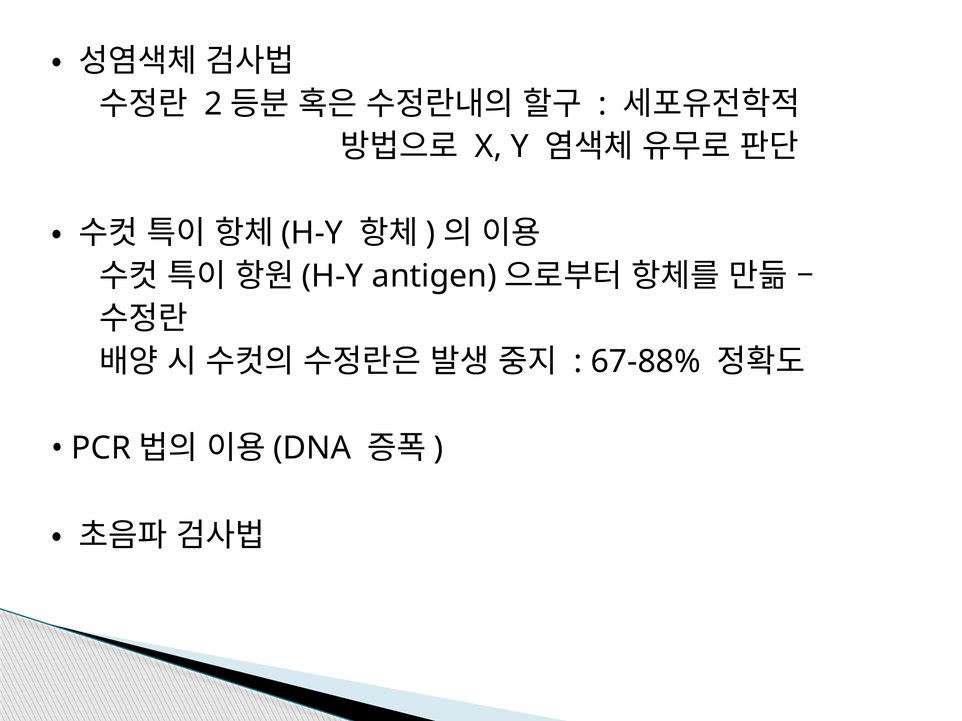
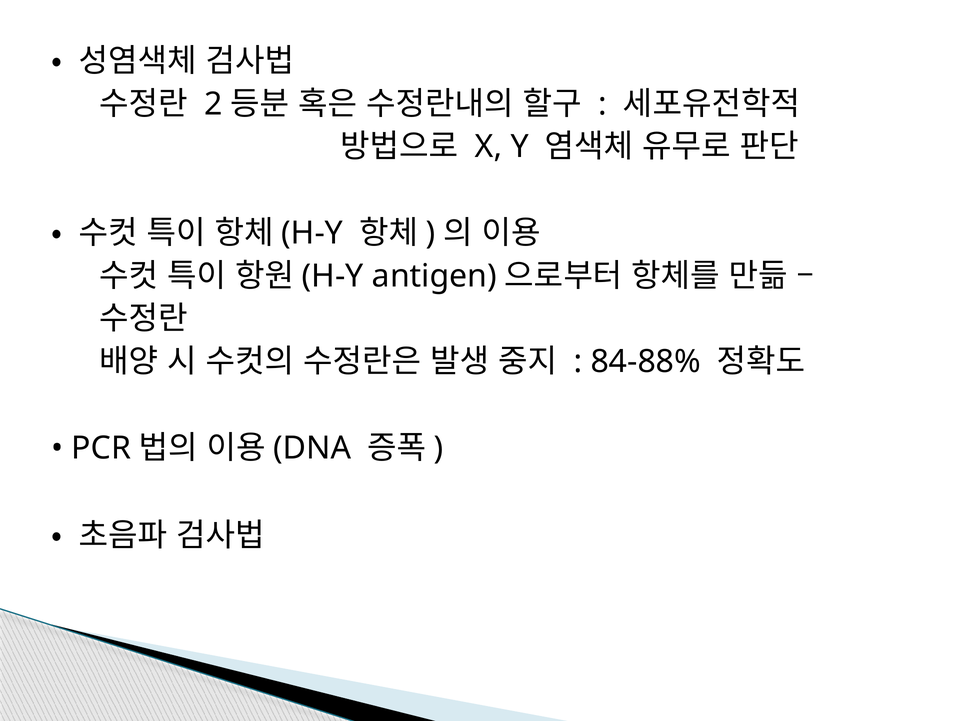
67-88%: 67-88% -> 84-88%
